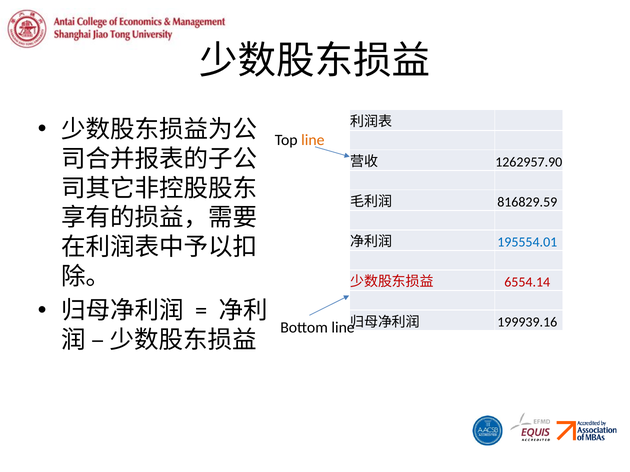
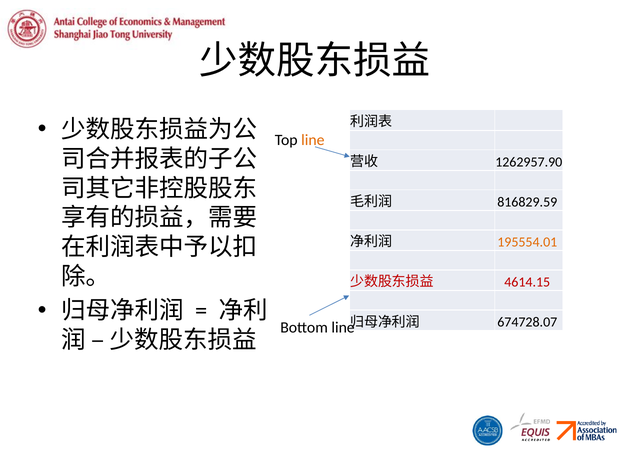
195554.01 colour: blue -> orange
6554.14: 6554.14 -> 4614.15
199939.16: 199939.16 -> 674728.07
